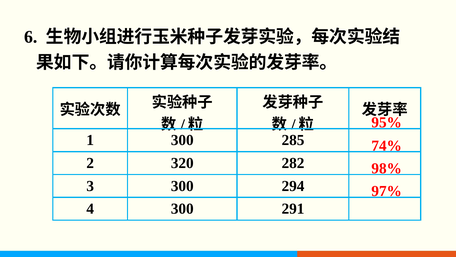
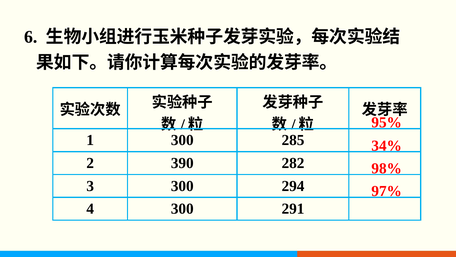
74%: 74% -> 34%
320: 320 -> 390
